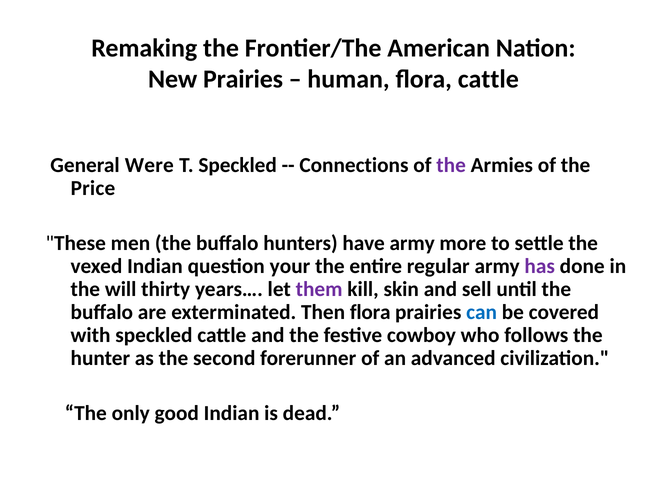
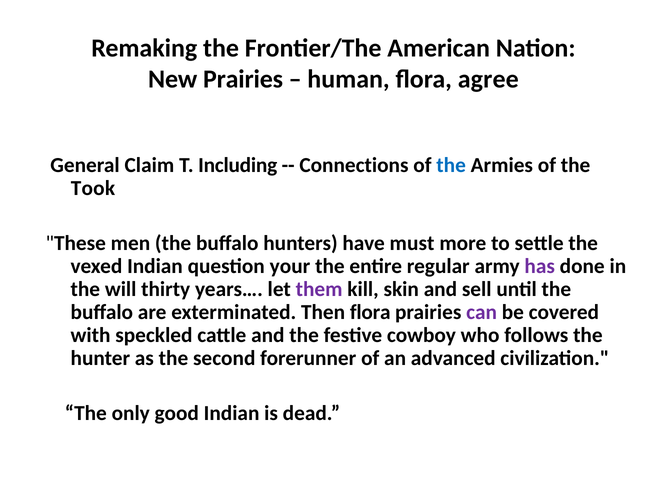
flora cattle: cattle -> agree
Were: Were -> Claim
T Speckled: Speckled -> Including
the at (451, 165) colour: purple -> blue
Price: Price -> Took
have army: army -> must
can colour: blue -> purple
